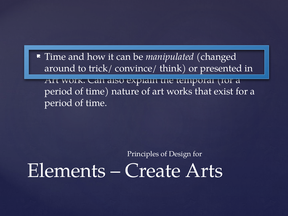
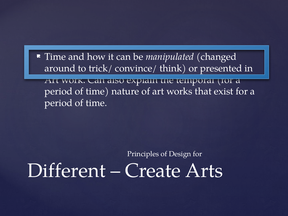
Elements: Elements -> Different
